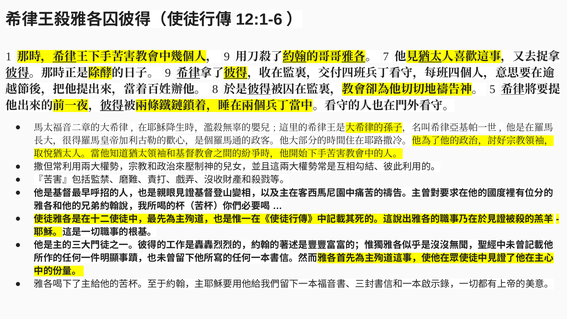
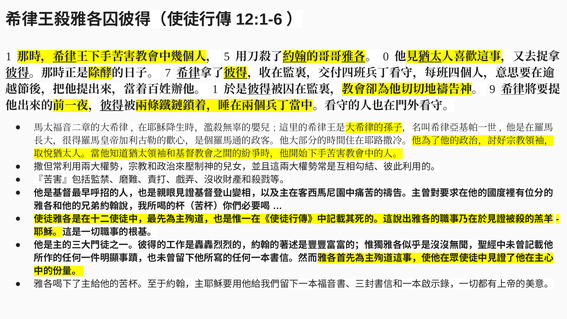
9 at (227, 57): 9 -> 5
7: 7 -> 0
9 at (168, 73): 9 -> 7
8 at (215, 89): 8 -> 1
5: 5 -> 9
